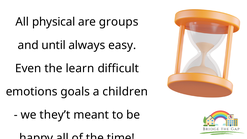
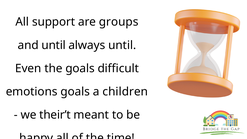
physical: physical -> support
always easy: easy -> until
the learn: learn -> goals
they’t: they’t -> their’t
